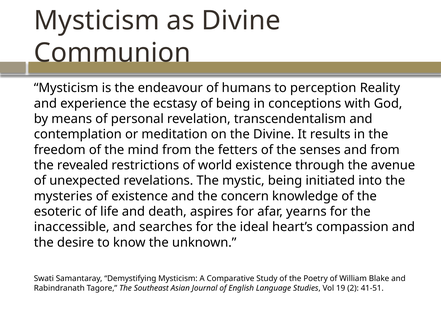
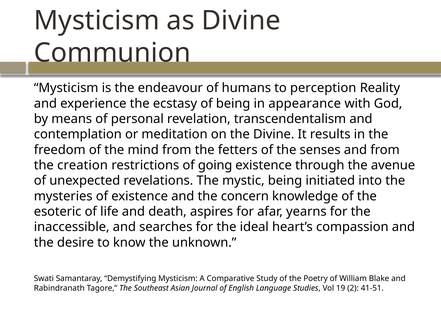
conceptions: conceptions -> appearance
revealed: revealed -> creation
world: world -> going
